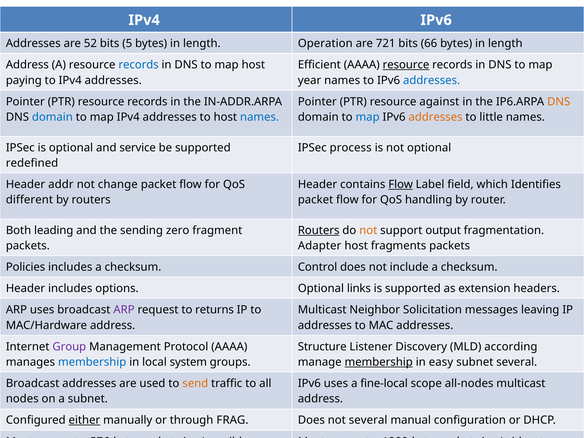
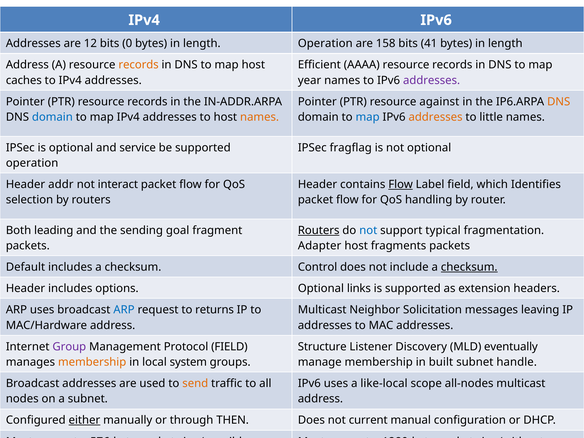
52: 52 -> 12
5: 5 -> 0
721: 721 -> 158
66: 66 -> 41
records at (139, 65) colour: blue -> orange
resource at (406, 65) underline: present -> none
paying: paying -> caches
addresses at (432, 80) colour: blue -> purple
names at (260, 117) colour: blue -> orange
process: process -> fragflag
redefined at (32, 163): redefined -> operation
change: change -> interact
different: different -> selection
zero: zero -> goal
not at (368, 230) colour: orange -> blue
output: output -> typical
Policies: Policies -> Default
checksum at (469, 267) underline: none -> present
ARP at (124, 310) colour: purple -> blue
Protocol AAAA: AAAA -> FIELD
according: according -> eventually
membership at (92, 362) colour: blue -> orange
membership at (379, 362) underline: present -> none
easy: easy -> built
subnet several: several -> handle
fine-local: fine-local -> like-local
FRAG: FRAG -> THEN
not several: several -> current
